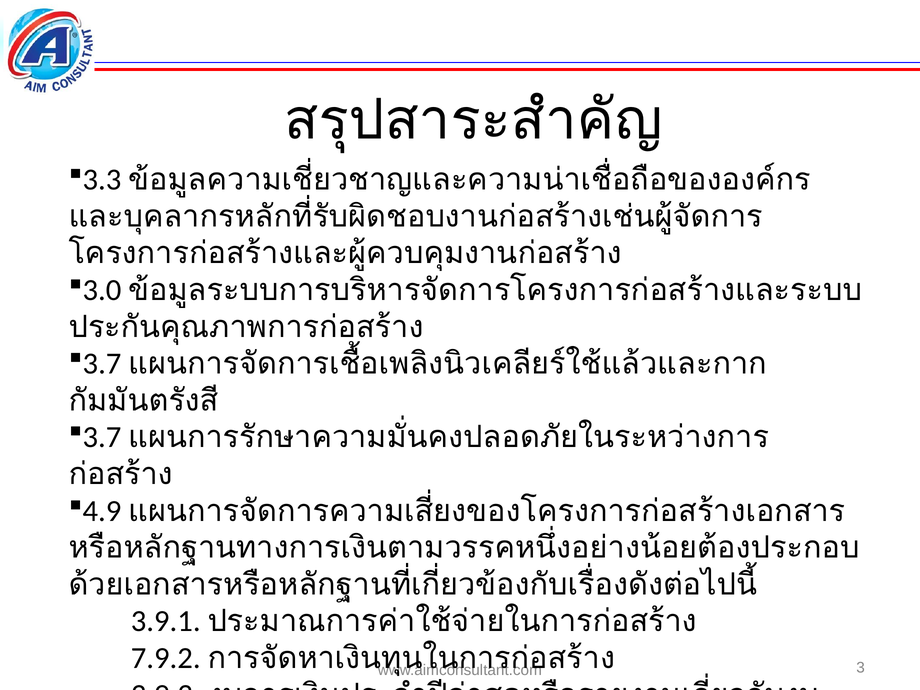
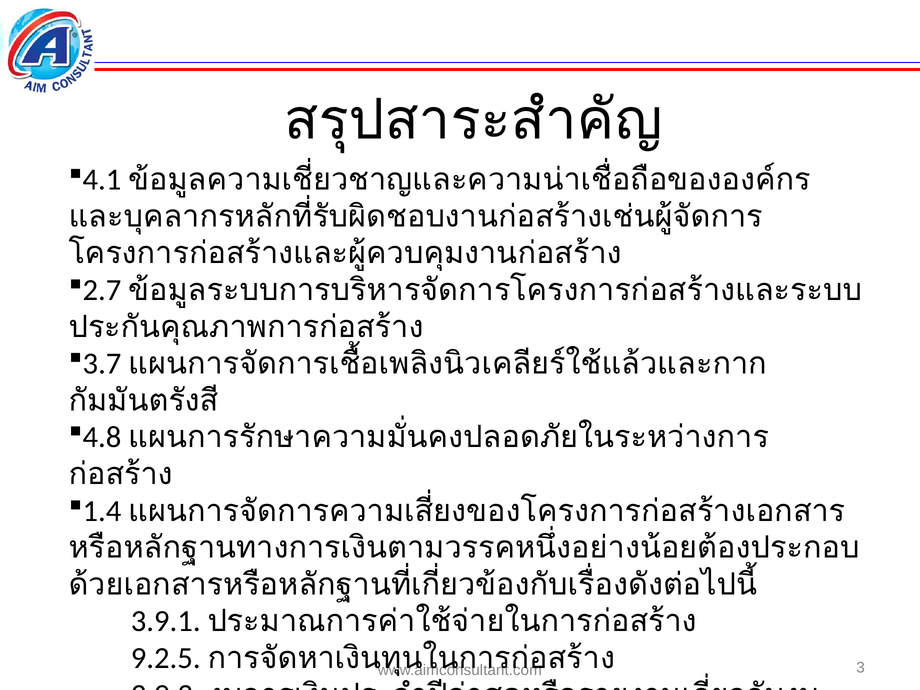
3.3: 3.3 -> 4.1
3.0: 3.0 -> 2.7
3.7 at (102, 437): 3.7 -> 4.8
4.9: 4.9 -> 1.4
7.9.2: 7.9.2 -> 9.2.5
